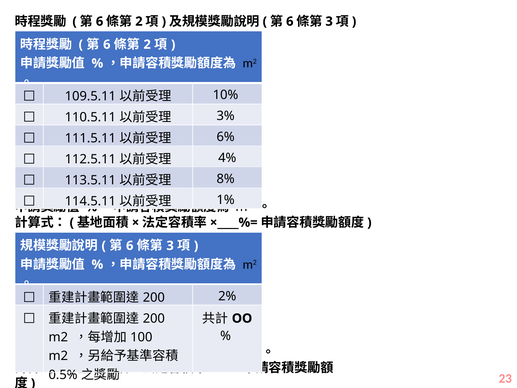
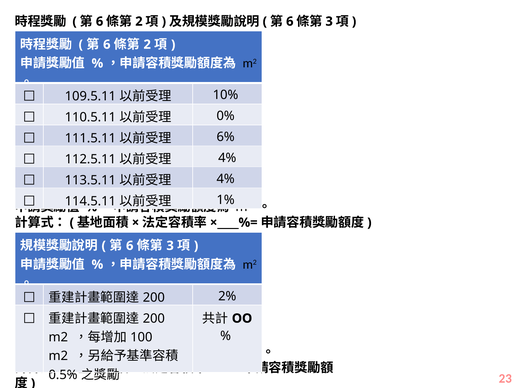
3%: 3% -> 0%
8% at (226, 179): 8% -> 4%
